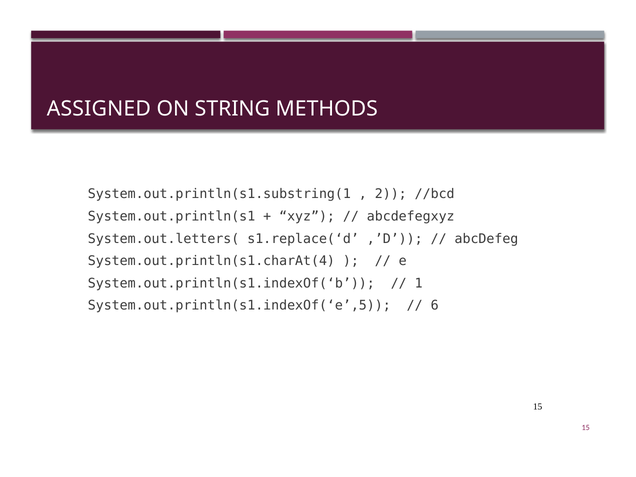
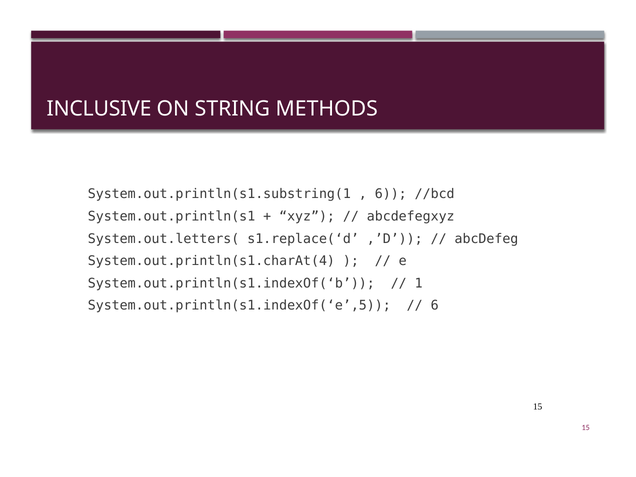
ASSIGNED: ASSIGNED -> INCLUSIVE
2 at (391, 194): 2 -> 6
